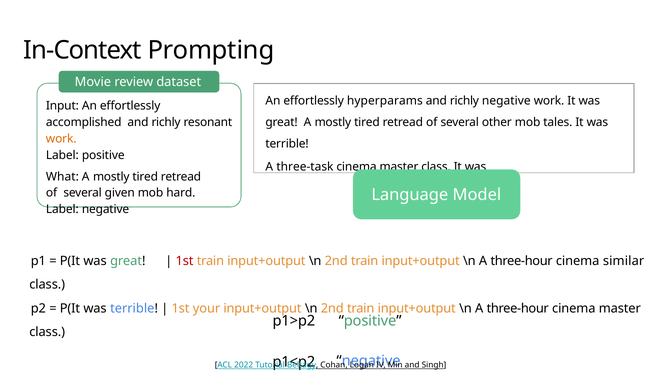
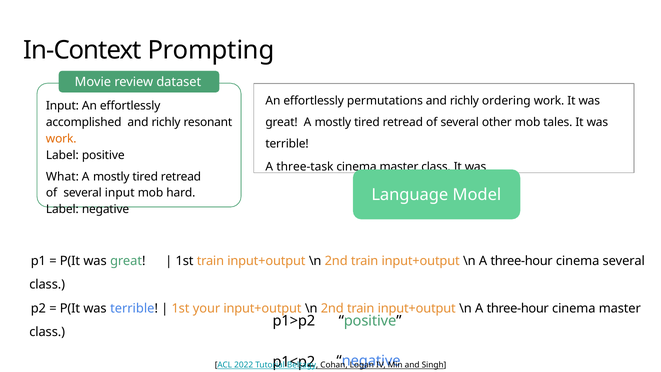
hyperparams: hyperparams -> permutations
richly negative: negative -> ordering
several given: given -> input
1st at (185, 261) colour: red -> black
cinema similar: similar -> several
